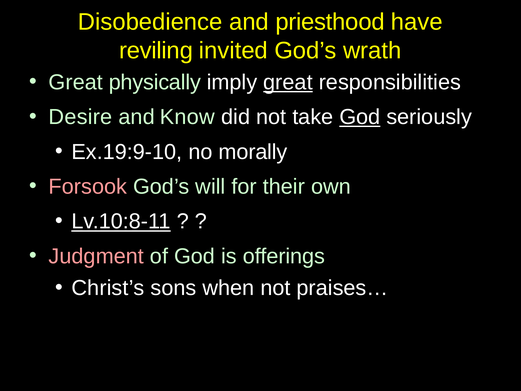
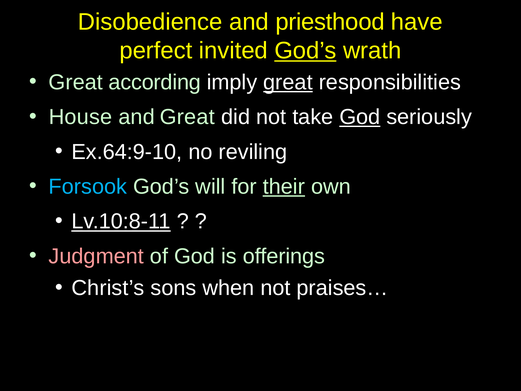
reviling: reviling -> perfect
God’s at (305, 51) underline: none -> present
physically: physically -> according
Desire: Desire -> House
and Know: Know -> Great
Ex.19:9-10: Ex.19:9-10 -> Ex.64:9-10
morally: morally -> reviling
Forsook colour: pink -> light blue
their underline: none -> present
